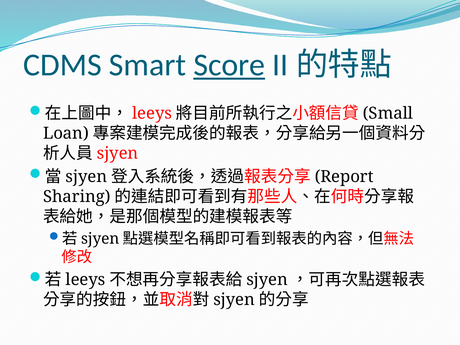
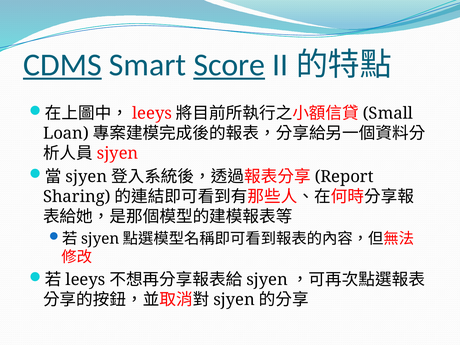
CDMS underline: none -> present
